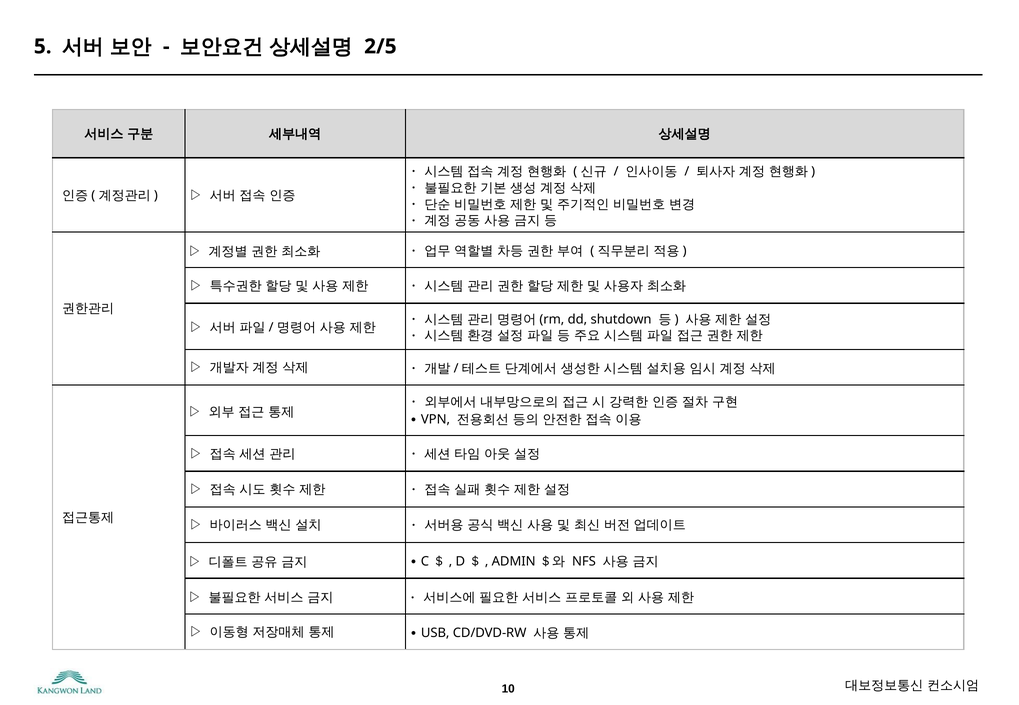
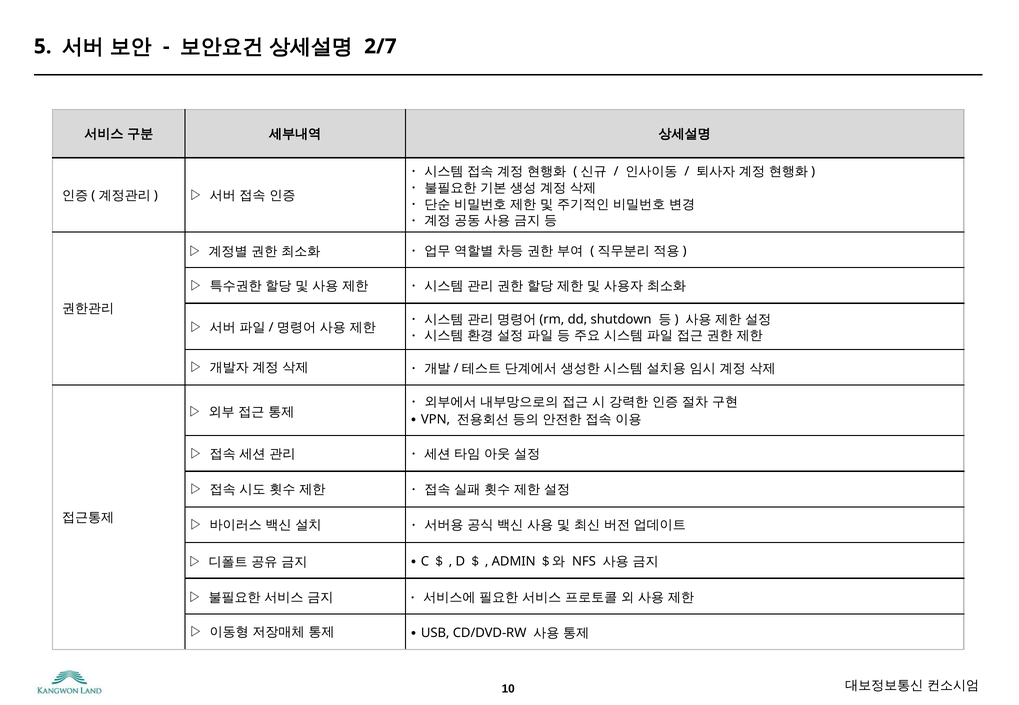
2/5: 2/5 -> 2/7
